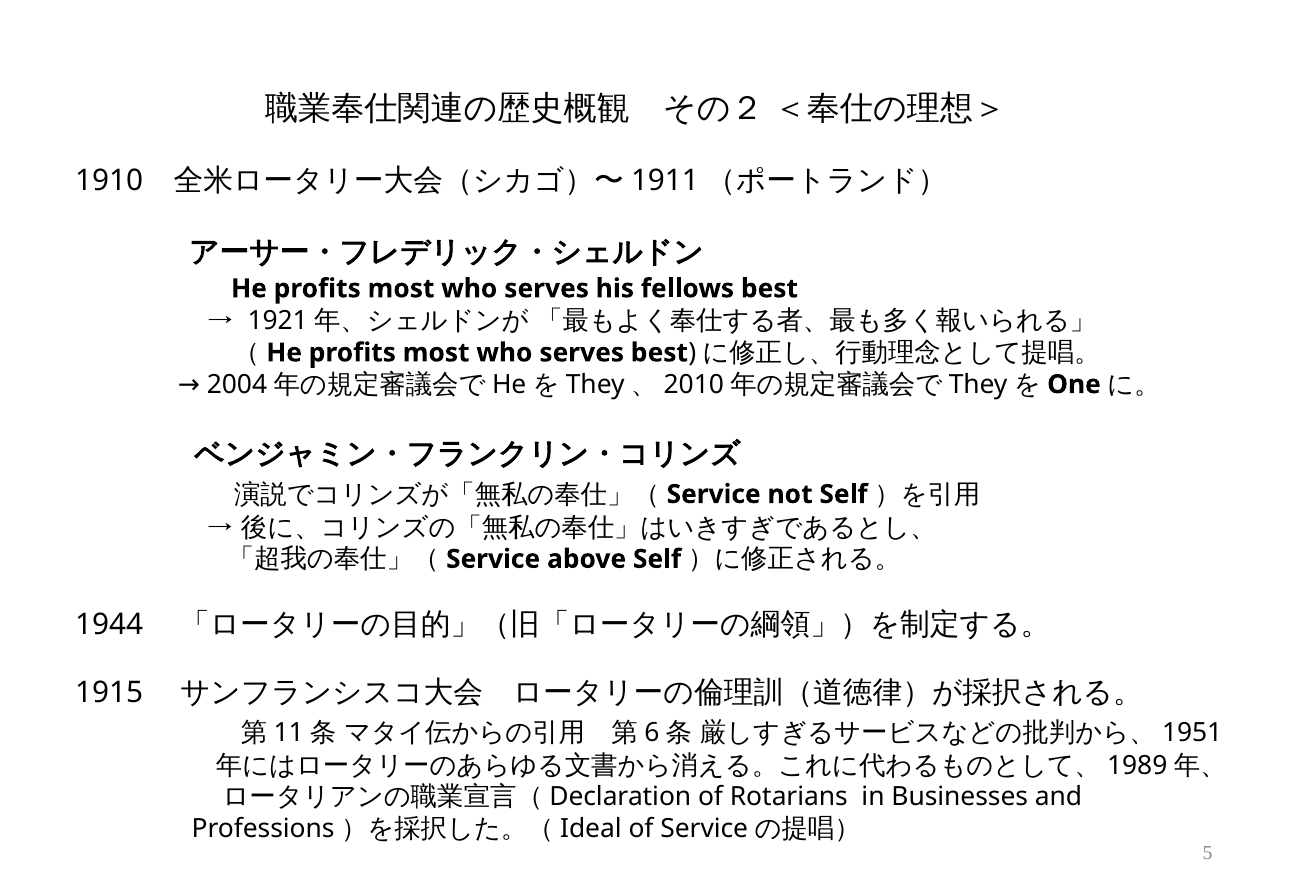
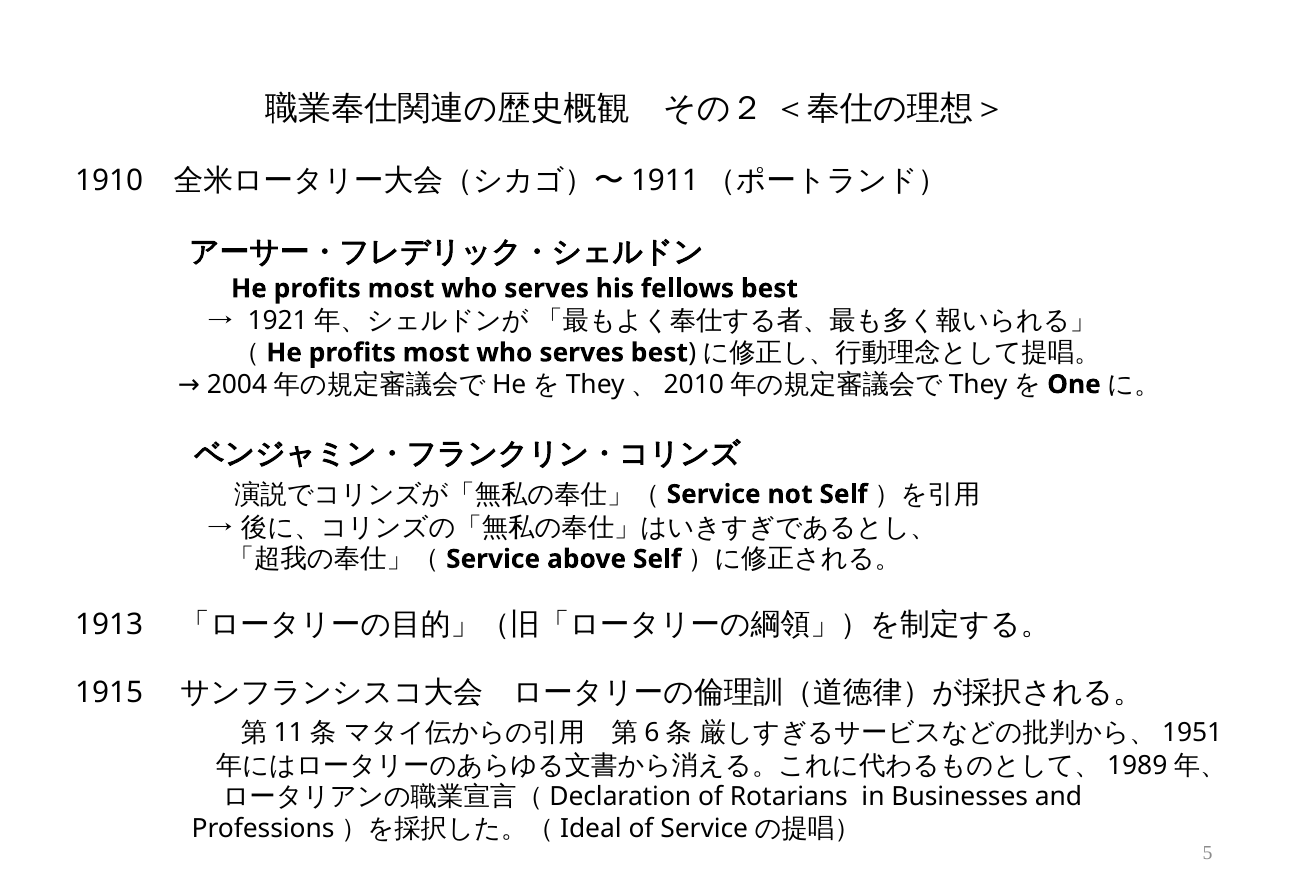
1944: 1944 -> 1913
